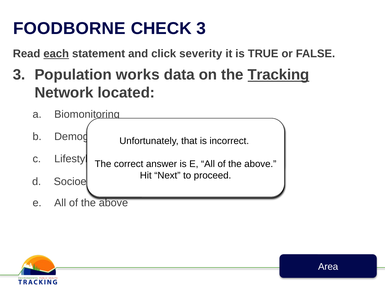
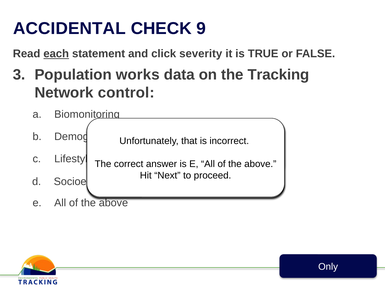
FOODBORNE: FOODBORNE -> ACCIDENTAL
CHECK 3: 3 -> 9
Tracking underline: present -> none
located: located -> control
Area: Area -> Only
